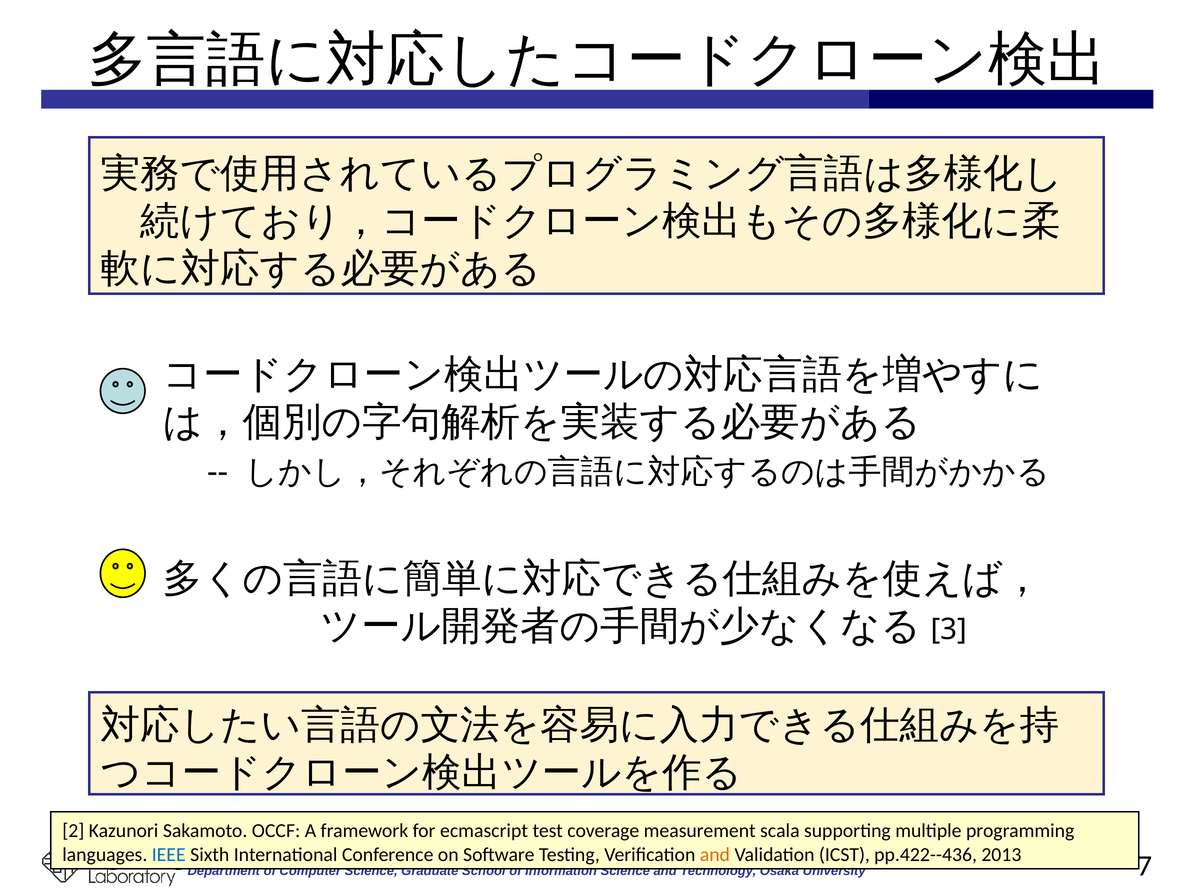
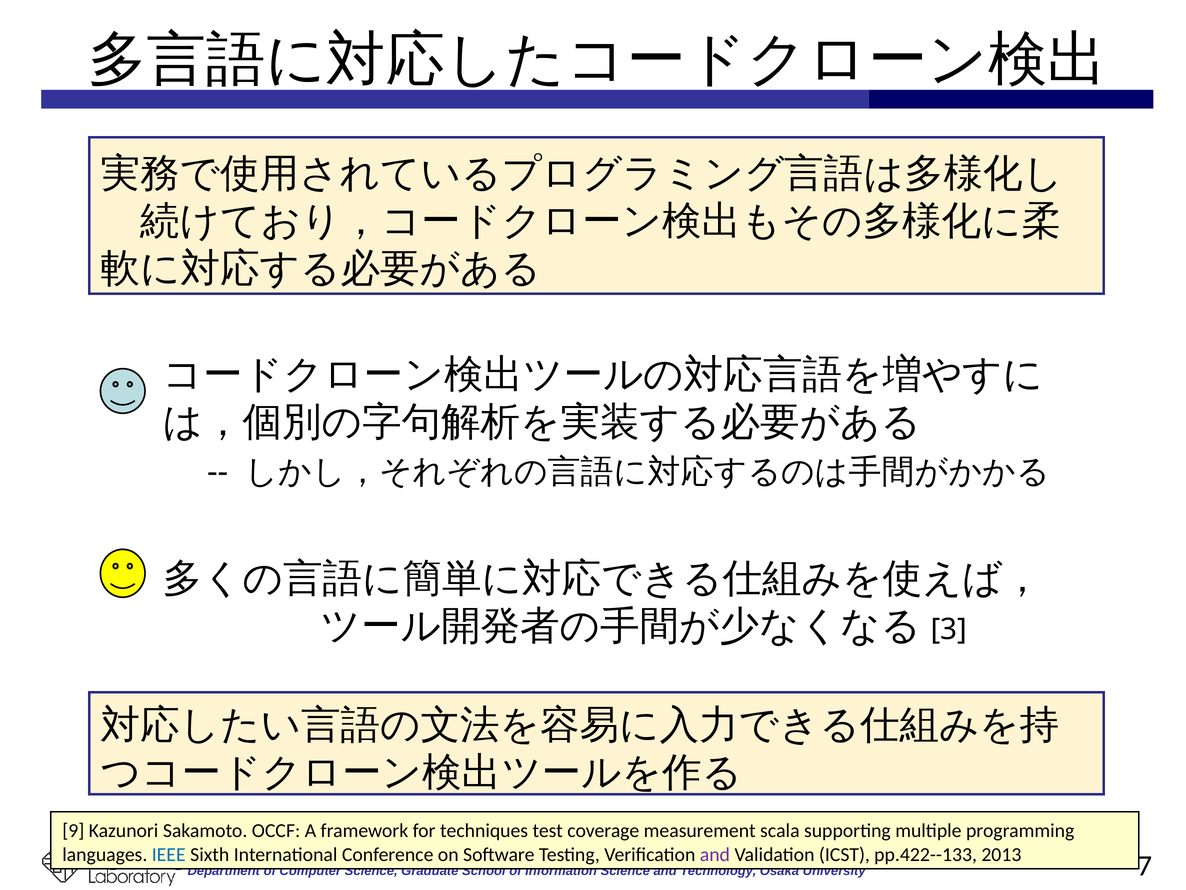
2: 2 -> 9
ecmascript: ecmascript -> techniques
and at (715, 854) colour: orange -> purple
pp.422--436: pp.422--436 -> pp.422--133
